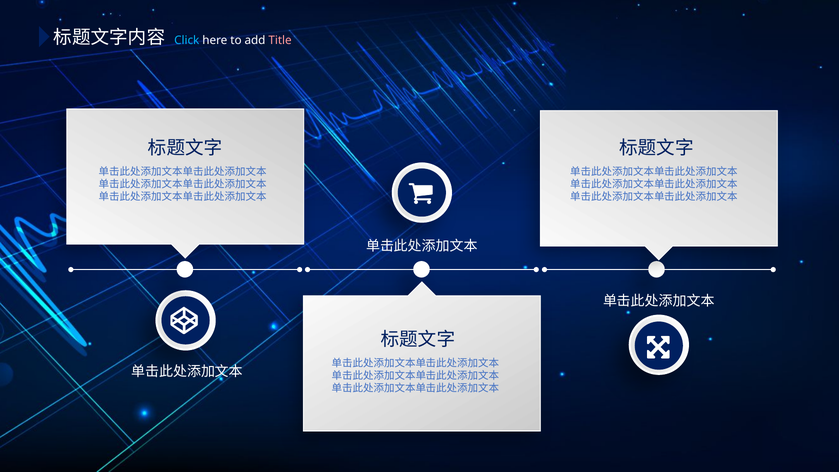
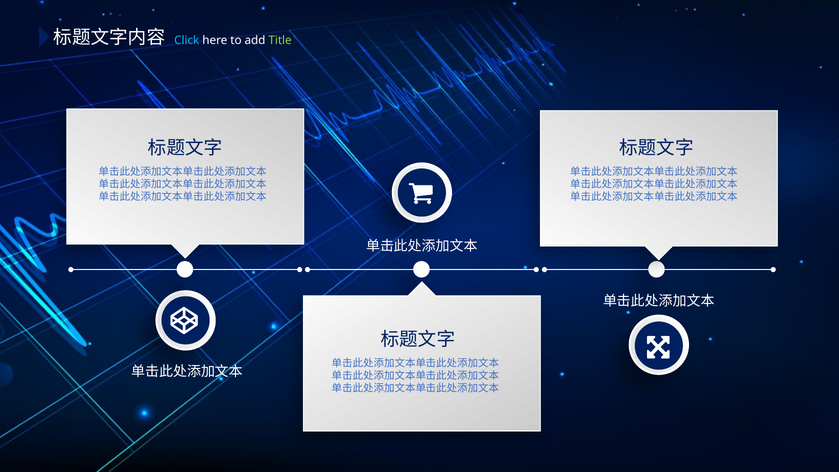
Title colour: pink -> light green
